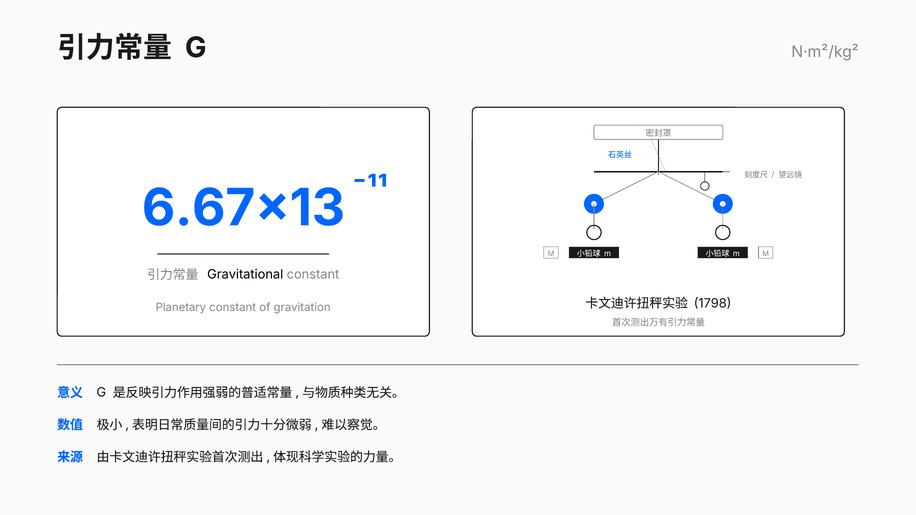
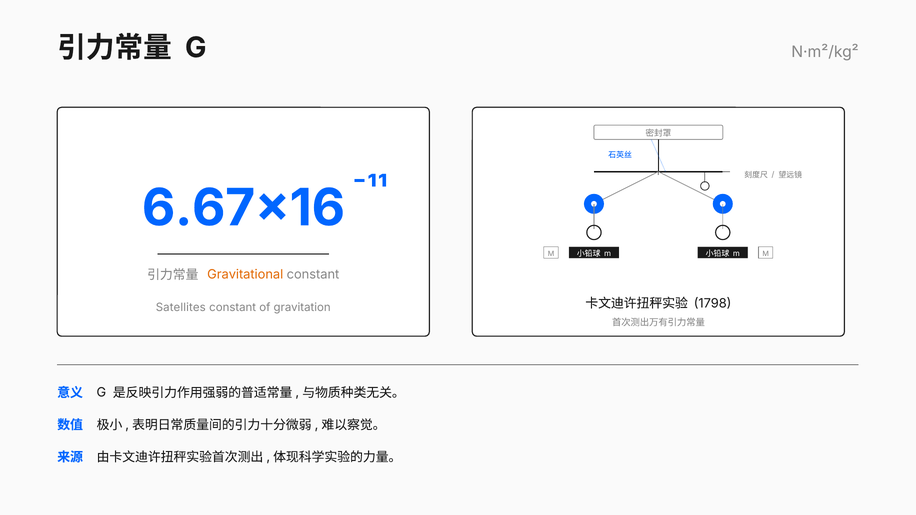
6.67×13: 6.67×13 -> 6.67×16
Gravitational colour: black -> orange
Planetary: Planetary -> Satellites
